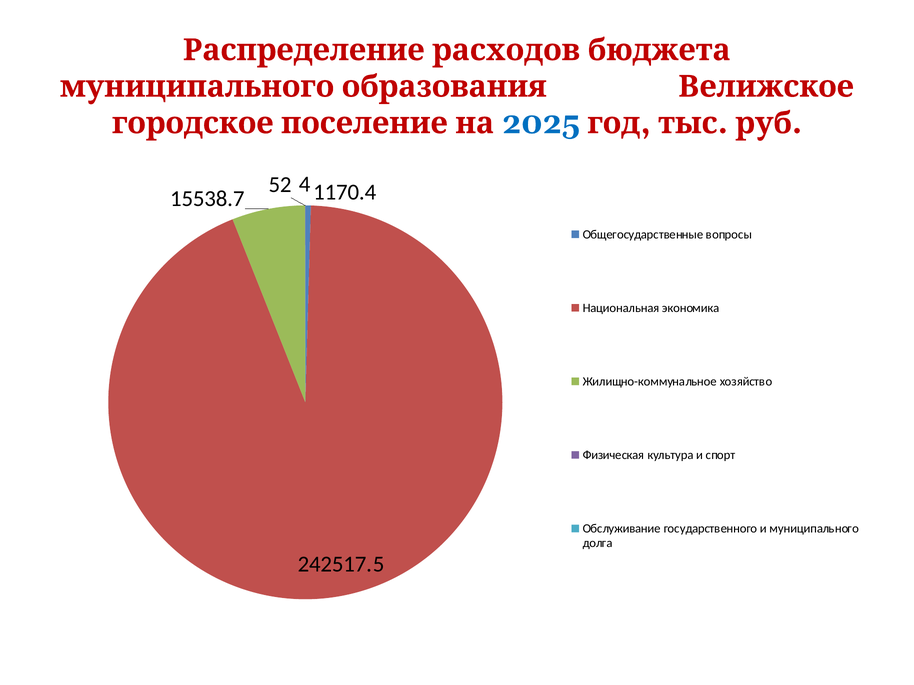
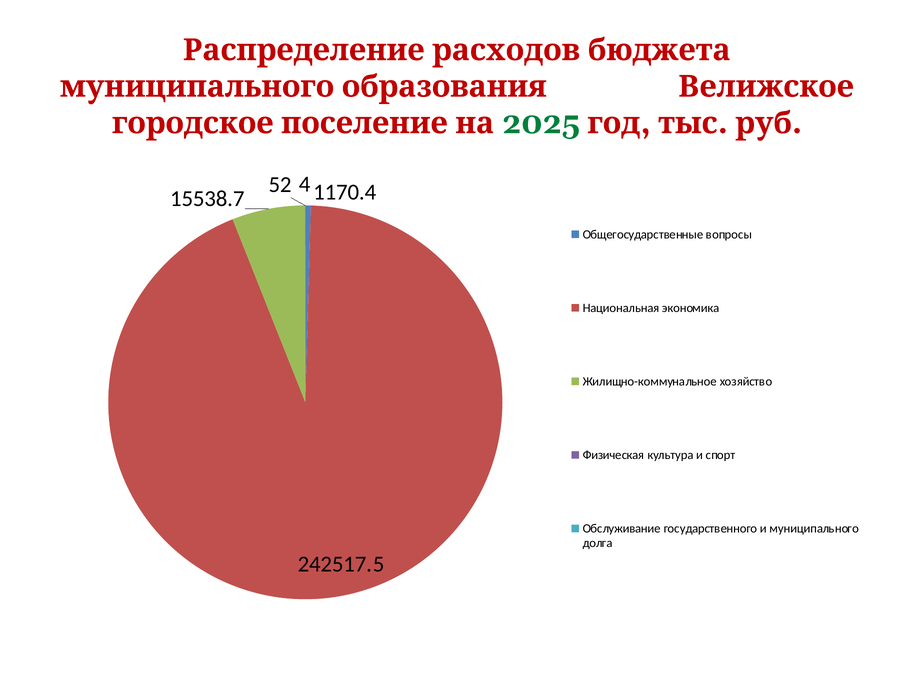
2025 colour: blue -> green
